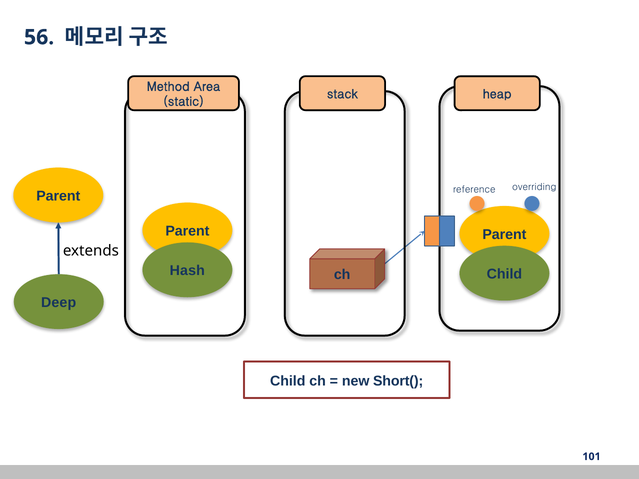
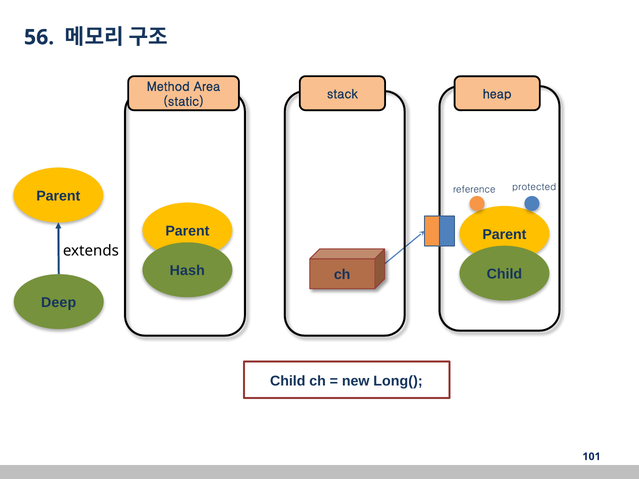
overriding: overriding -> protected
Short(: Short( -> Long(
